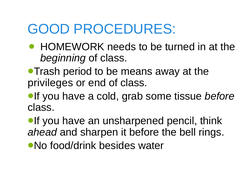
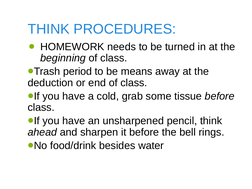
GOOD at (49, 29): GOOD -> THINK
privileges: privileges -> deduction
